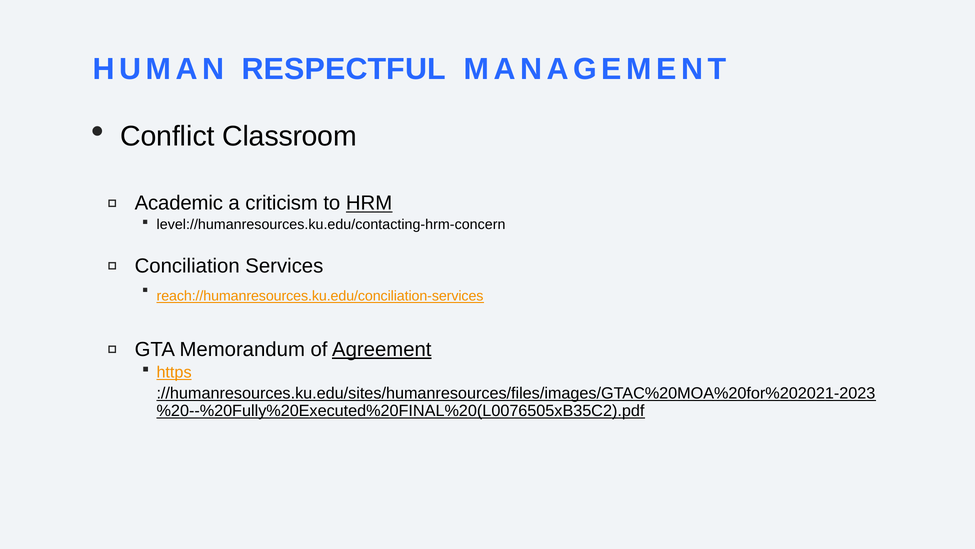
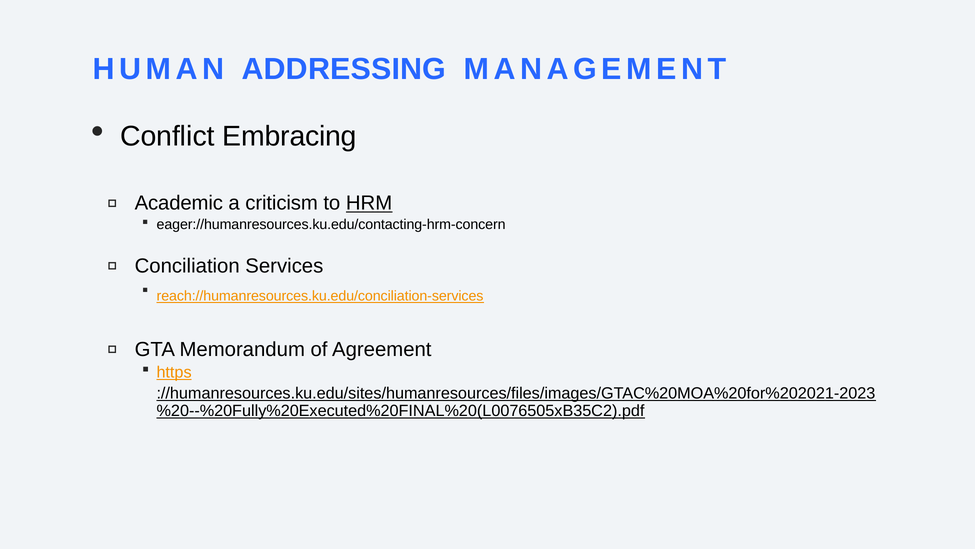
RESPECTFUL: RESPECTFUL -> ADDRESSING
Classroom: Classroom -> Embracing
level://humanresources.ku.edu/contacting-hrm-concern: level://humanresources.ku.edu/contacting-hrm-concern -> eager://humanresources.ku.edu/contacting-hrm-concern
Agreement underline: present -> none
